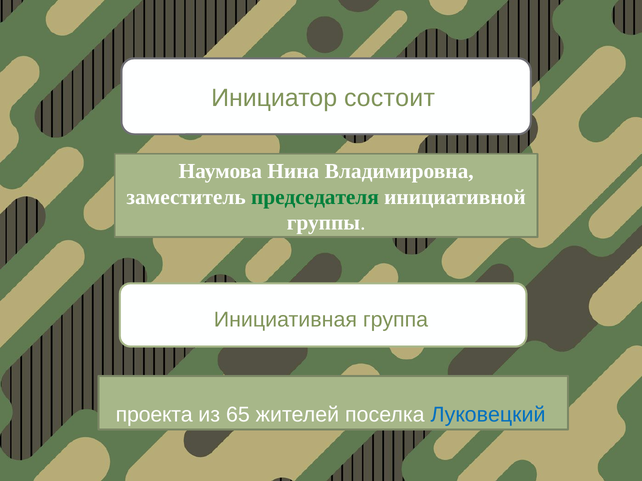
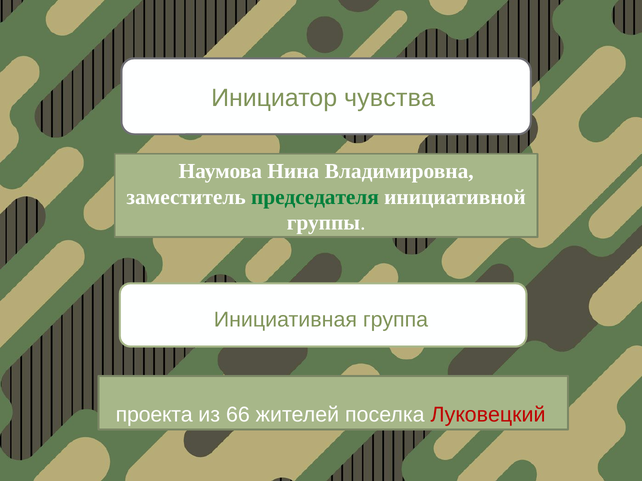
состоит: состоит -> чувства
65: 65 -> 66
Луковецкий colour: blue -> red
